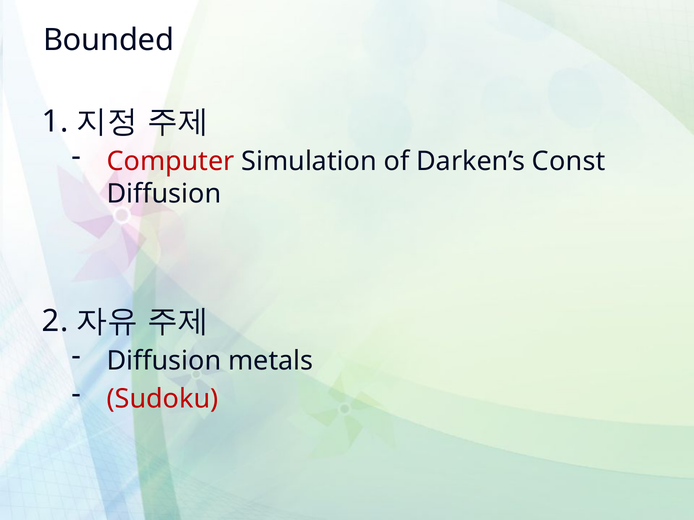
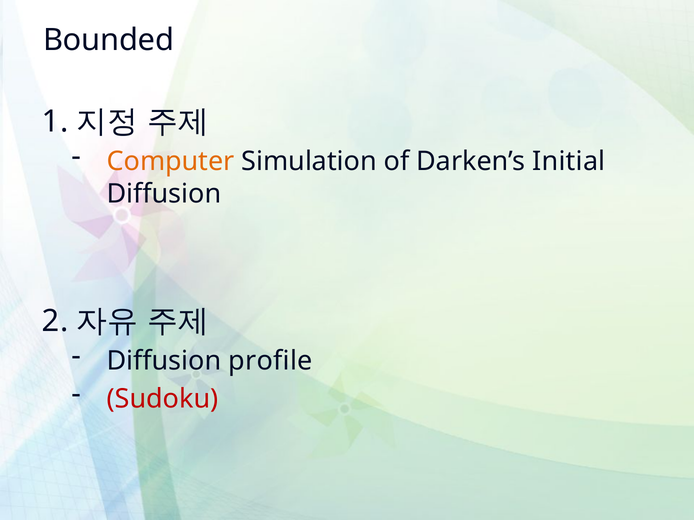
Computer colour: red -> orange
Const: Const -> Initial
metals: metals -> profile
